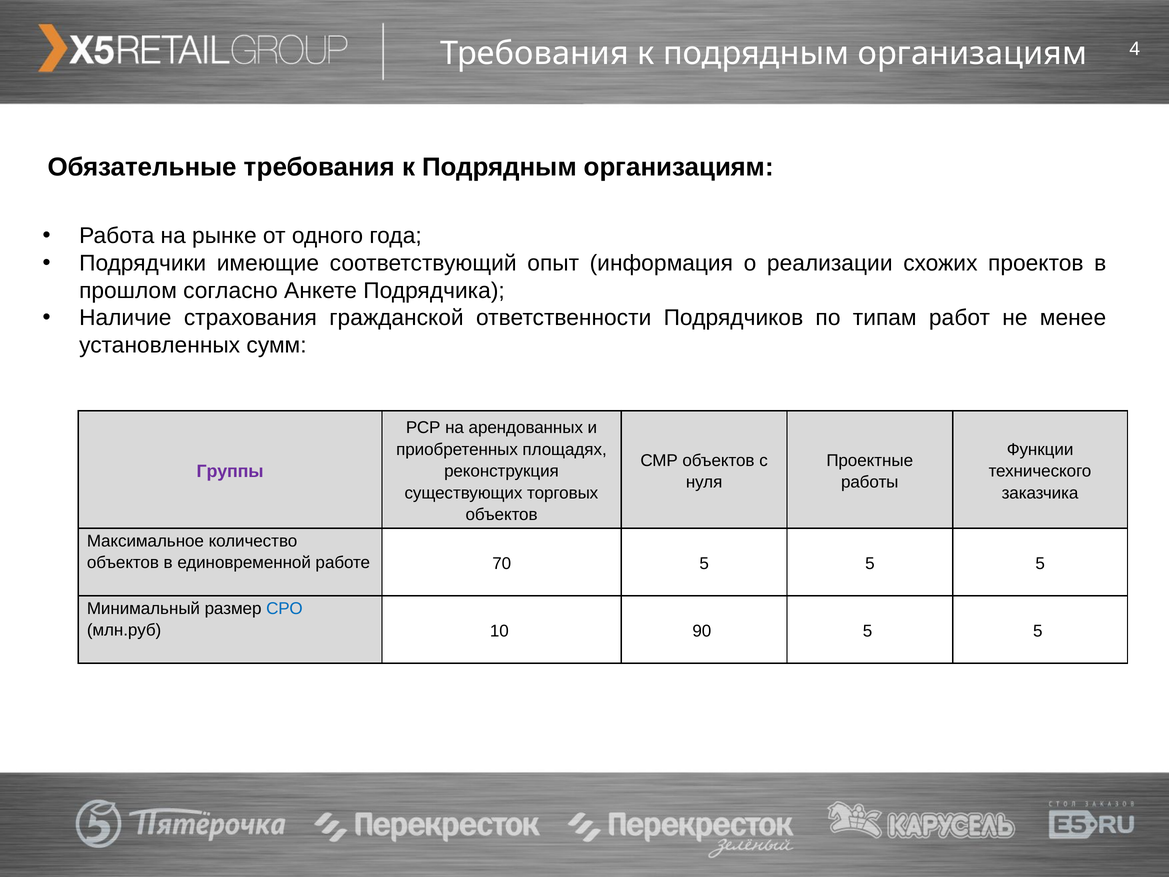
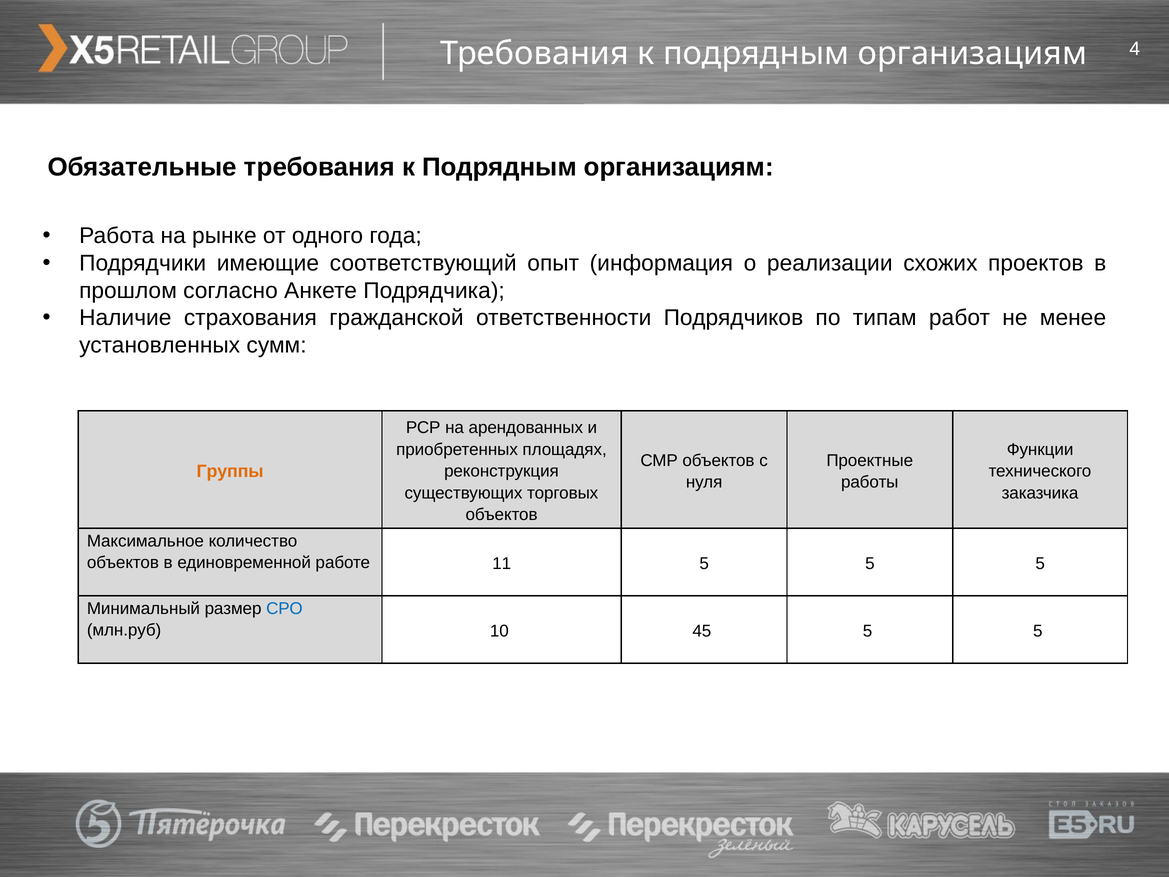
Группы colour: purple -> orange
70: 70 -> 11
90: 90 -> 45
